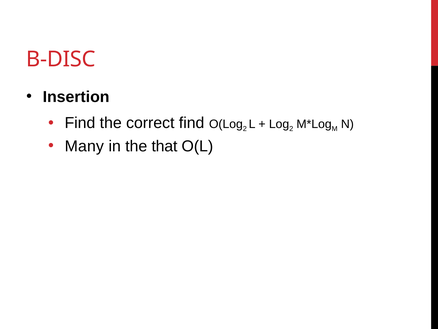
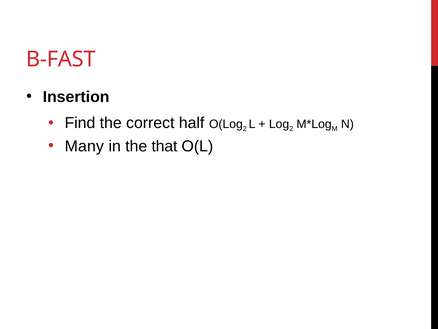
B-DISC: B-DISC -> B-FAST
correct find: find -> half
